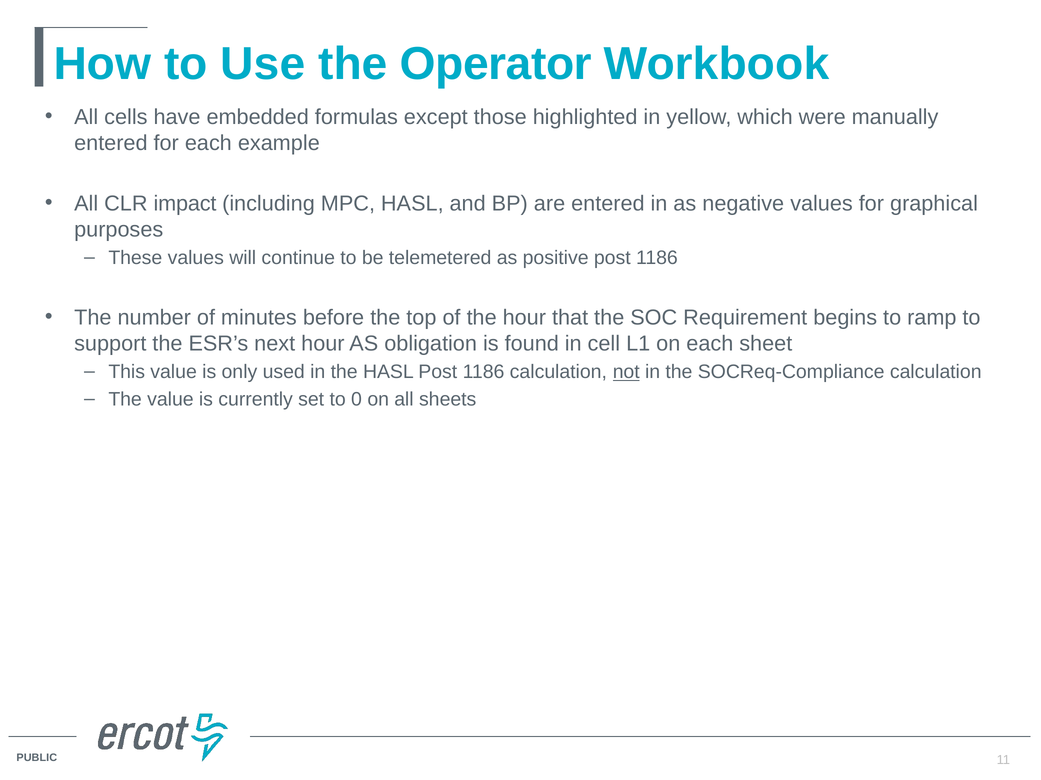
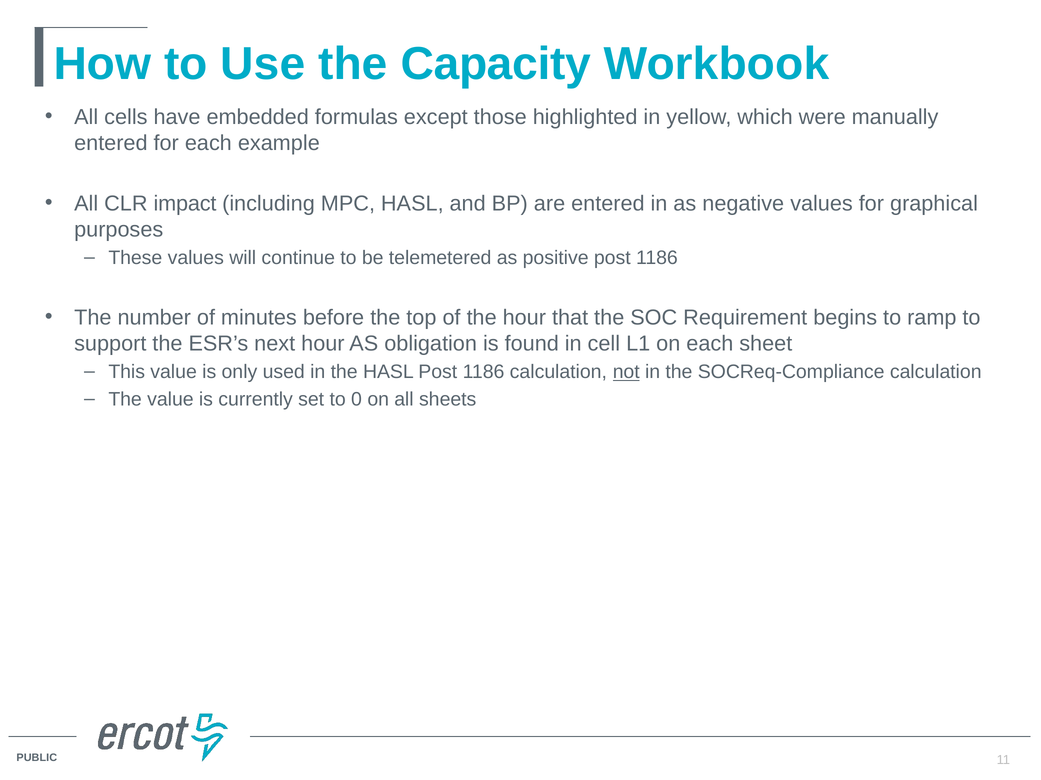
Operator: Operator -> Capacity
